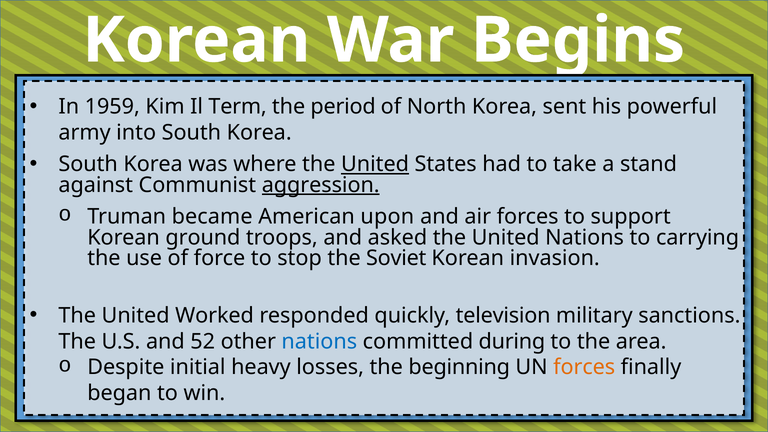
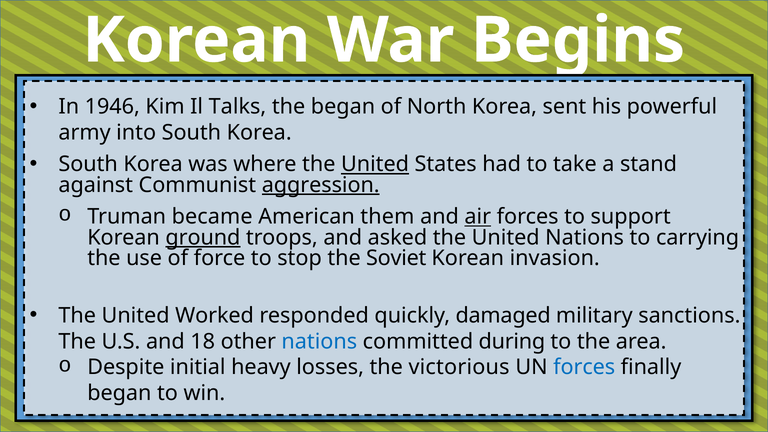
1959: 1959 -> 1946
Term: Term -> Talks
the period: period -> began
upon: upon -> them
air underline: none -> present
ground underline: none -> present
television: television -> damaged
52: 52 -> 18
beginning: beginning -> victorious
forces at (584, 367) colour: orange -> blue
